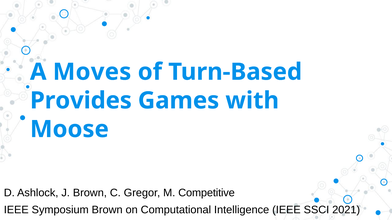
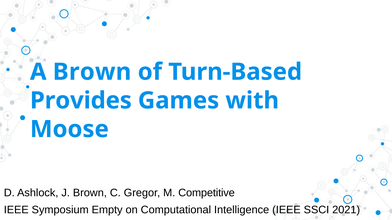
A Moves: Moves -> Brown
Symposium Brown: Brown -> Empty
